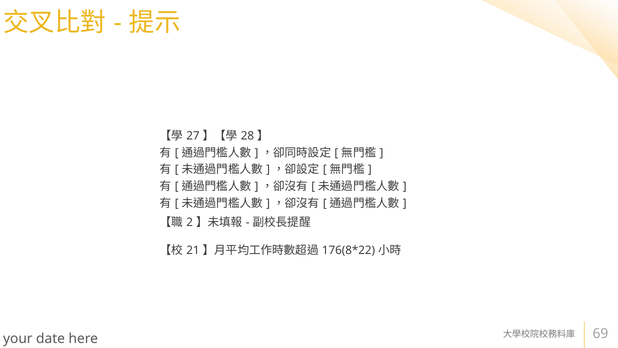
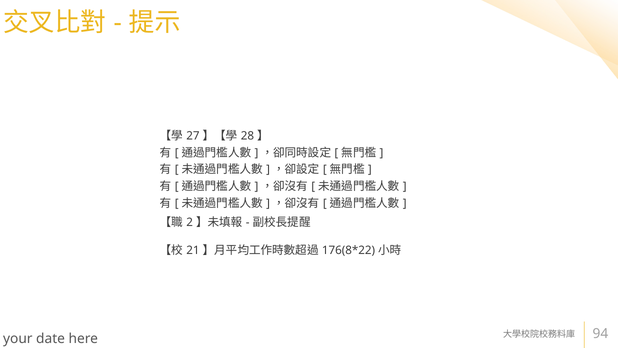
69: 69 -> 94
